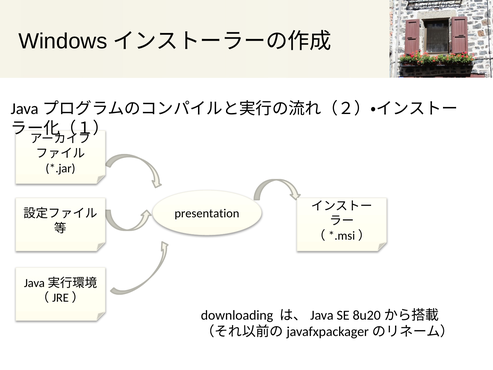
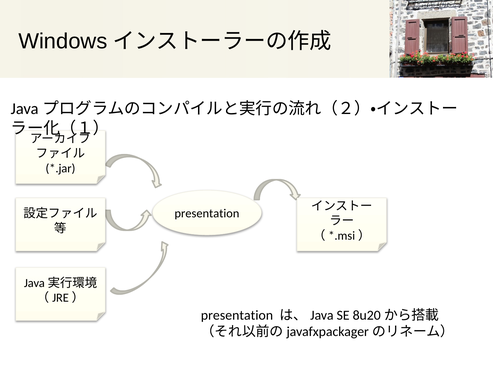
downloading at (237, 315): downloading -> presentation
